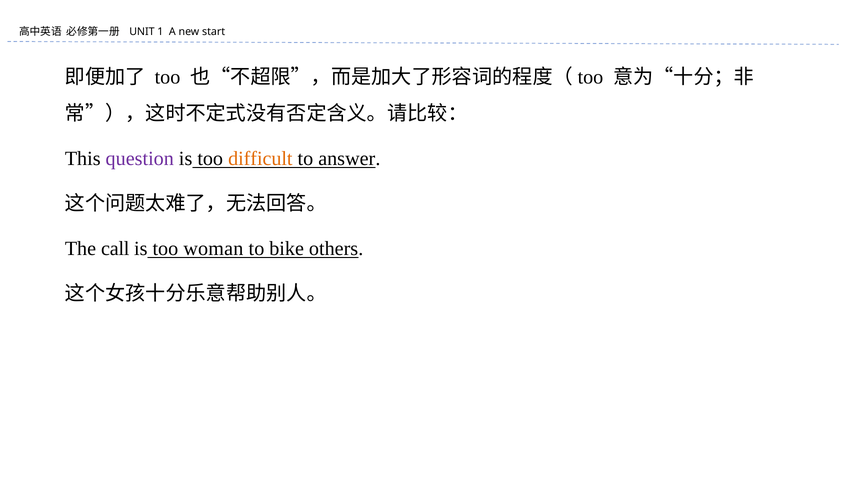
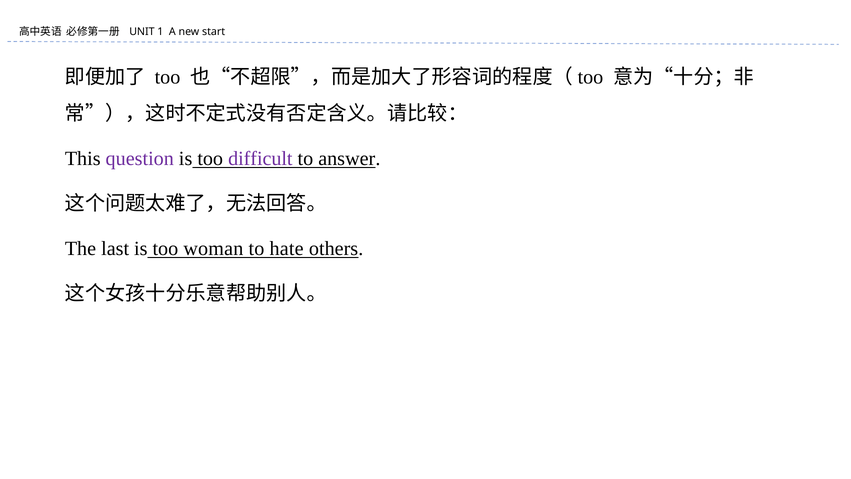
difficult colour: orange -> purple
call: call -> last
bike: bike -> hate
